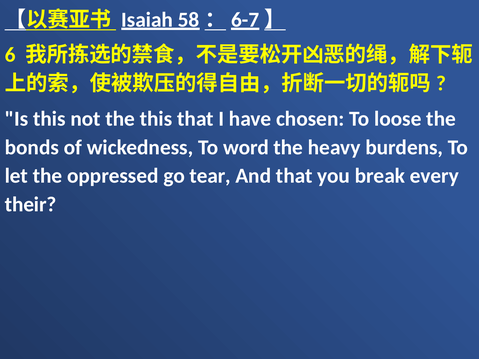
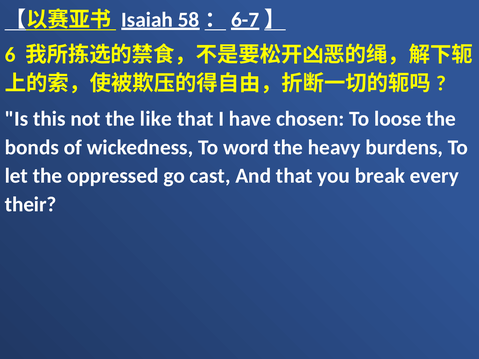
the this: this -> like
tear: tear -> cast
